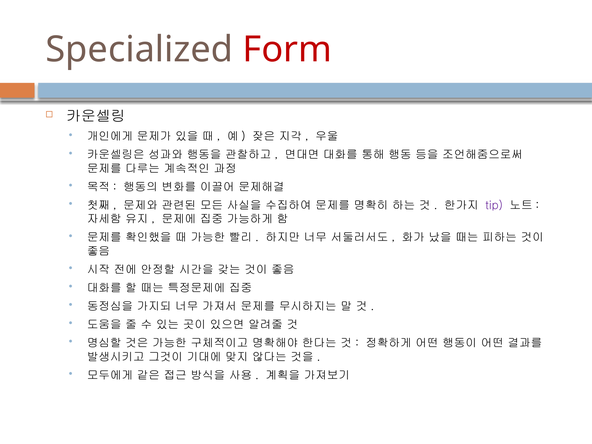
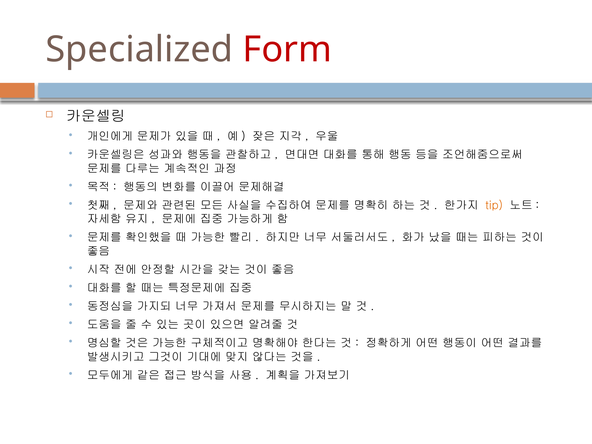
tip colour: purple -> orange
